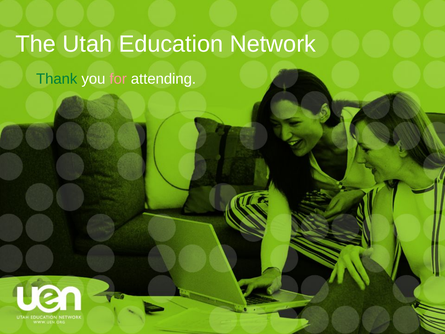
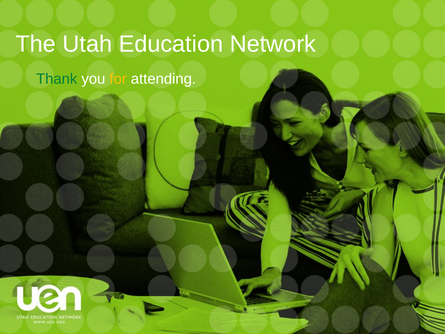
for colour: pink -> yellow
